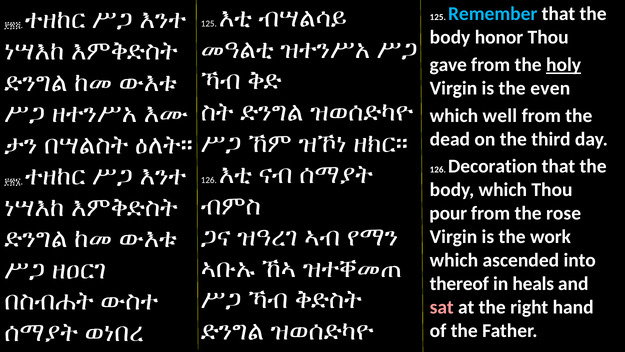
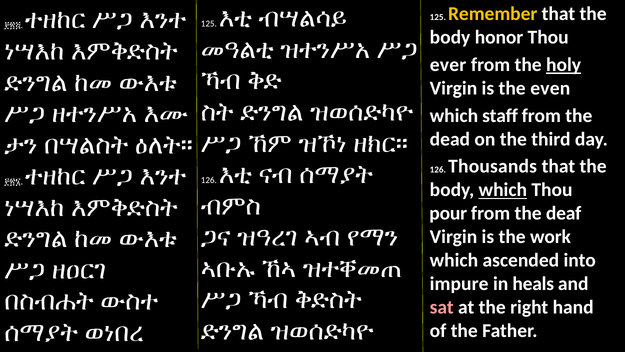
Remember colour: light blue -> yellow
gave: gave -> ever
well: well -> staff
Decoration: Decoration -> Thousands
which at (503, 190) underline: none -> present
rose: rose -> deaf
thereof: thereof -> impure
